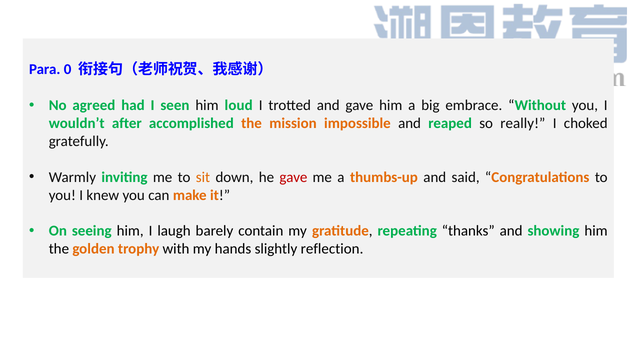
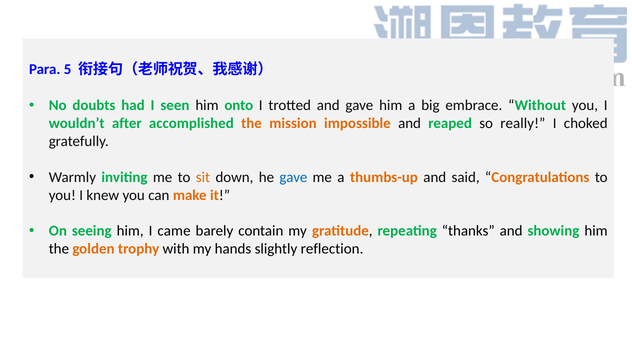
0: 0 -> 5
agreed: agreed -> doubts
loud: loud -> onto
gave at (293, 177) colour: red -> blue
laugh: laugh -> came
